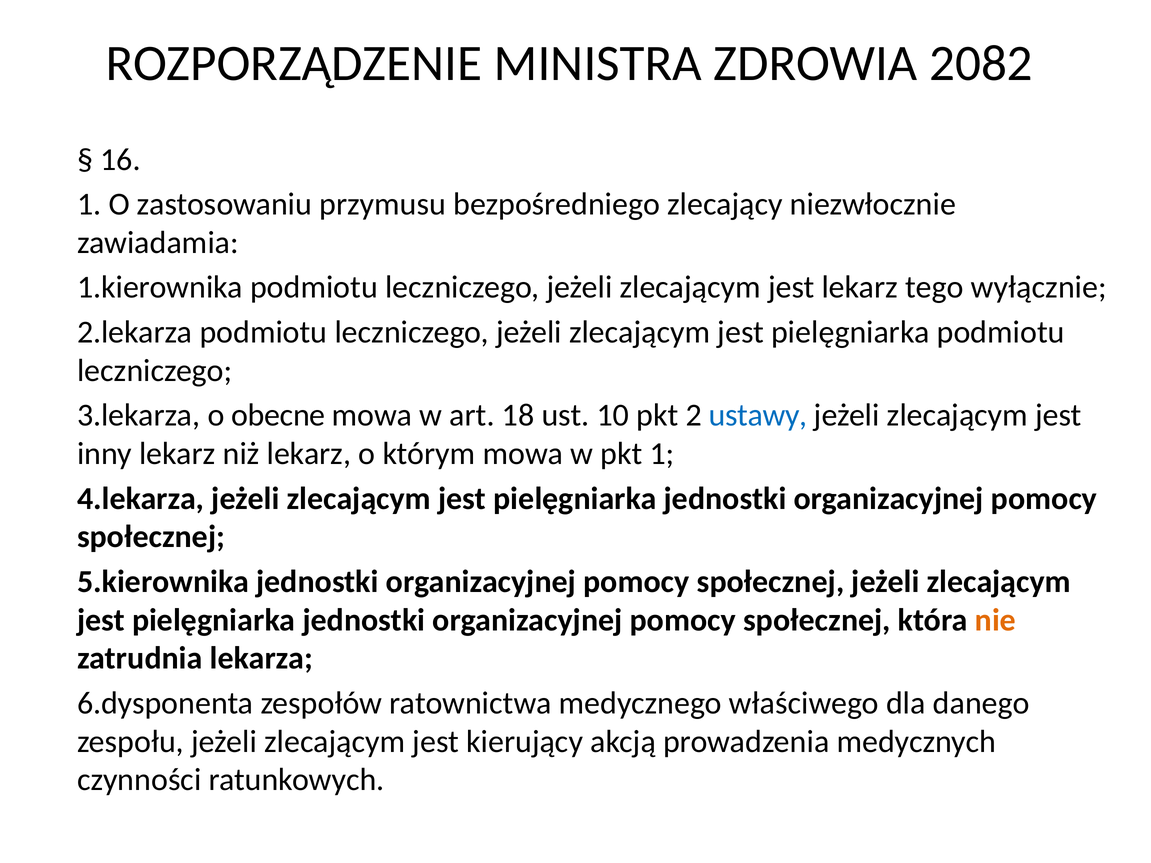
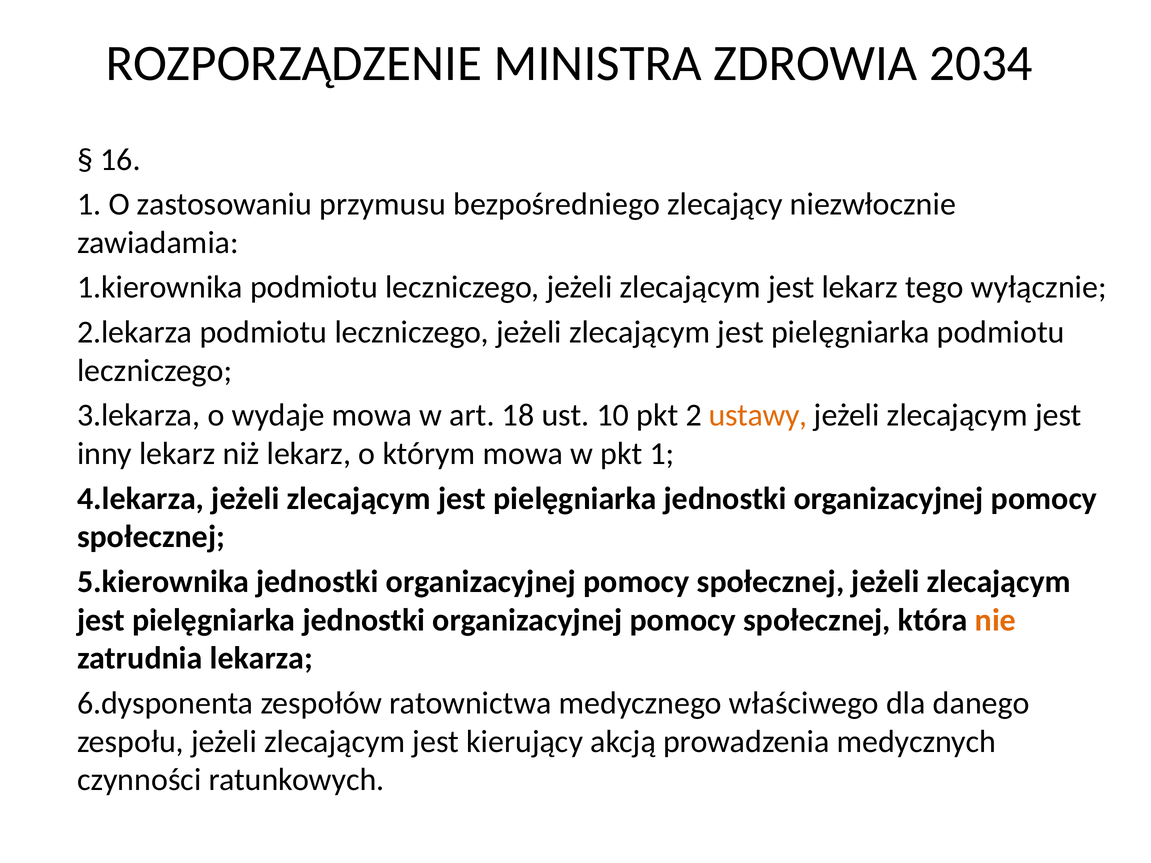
2082: 2082 -> 2034
obecne: obecne -> wydaje
ustawy colour: blue -> orange
